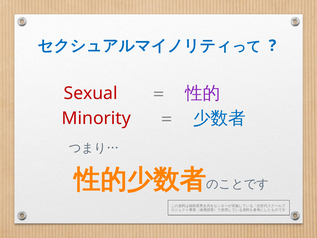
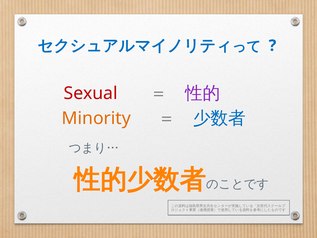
Minority colour: red -> orange
